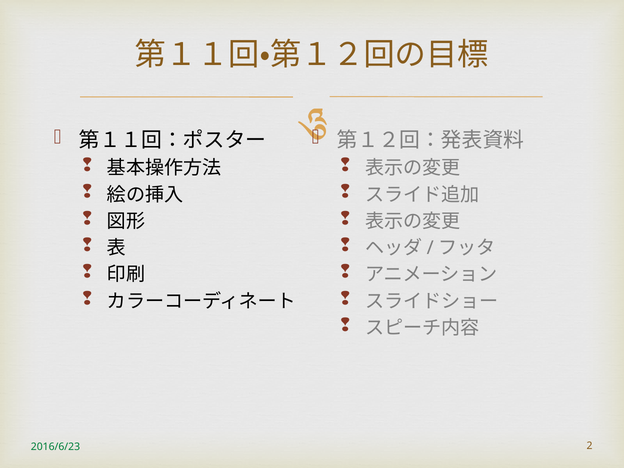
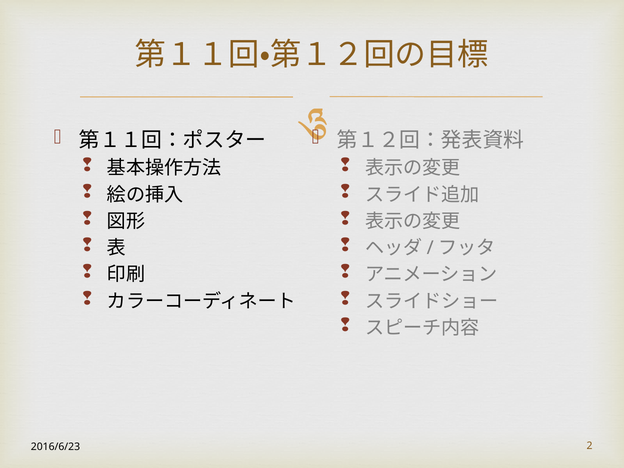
2016/6/23 colour: green -> black
